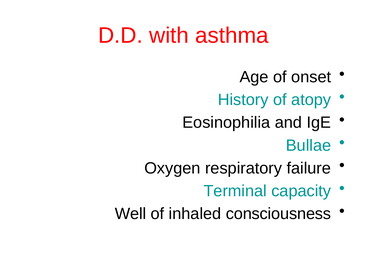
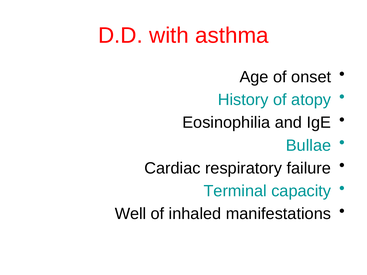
Oxygen: Oxygen -> Cardiac
consciousness: consciousness -> manifestations
